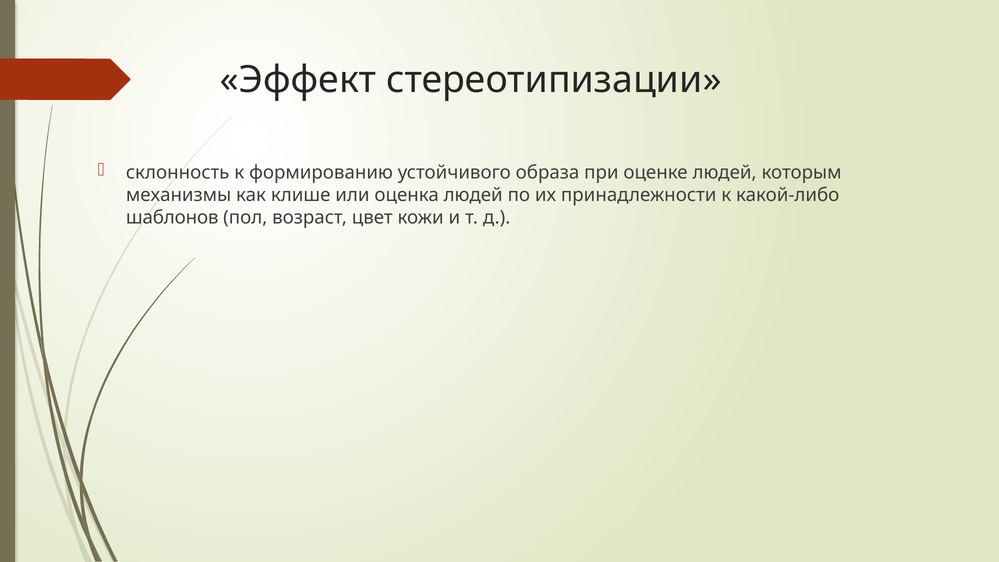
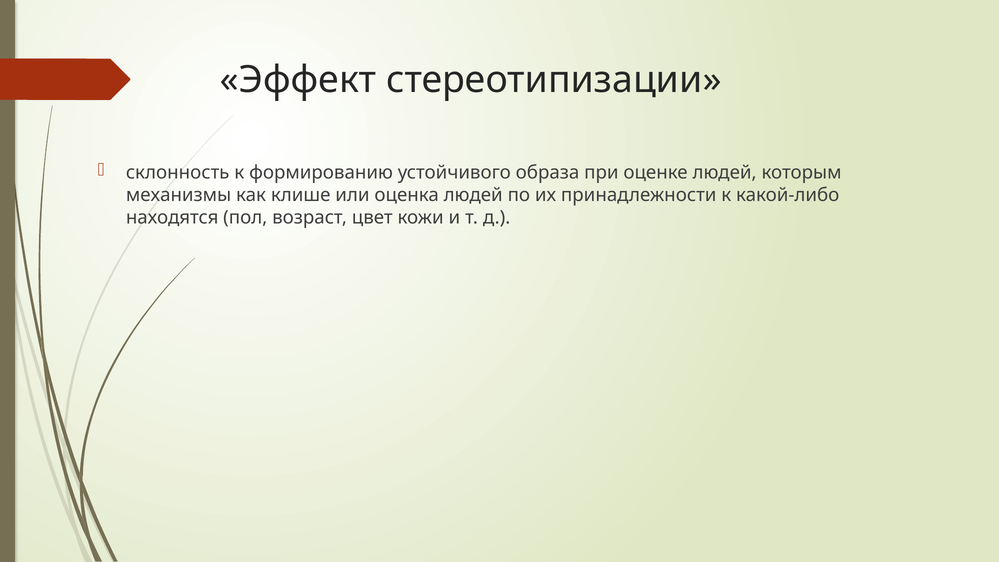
шаблонов: шаблонов -> находятся
